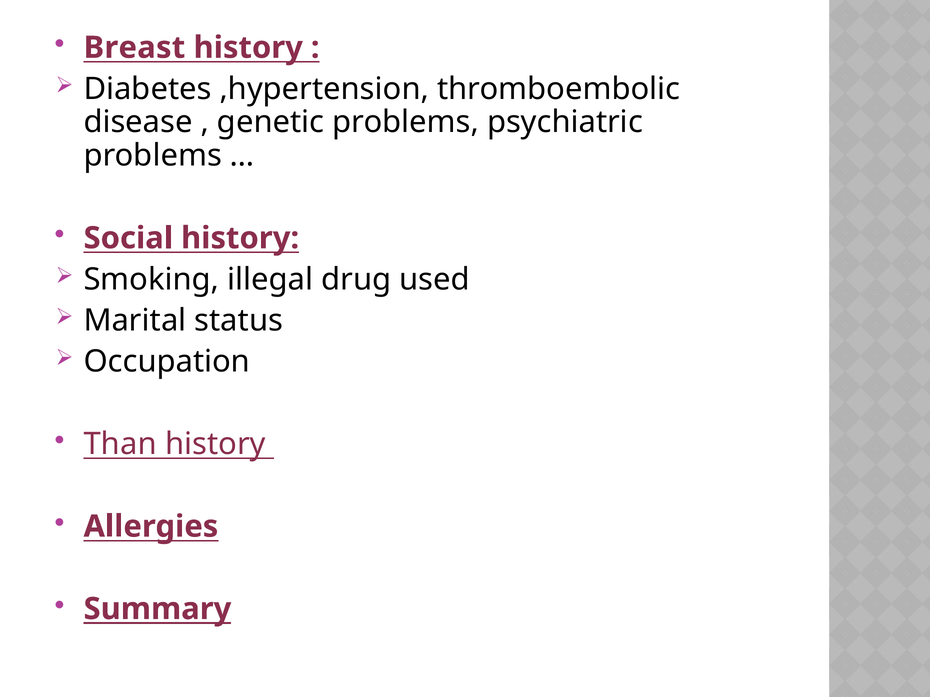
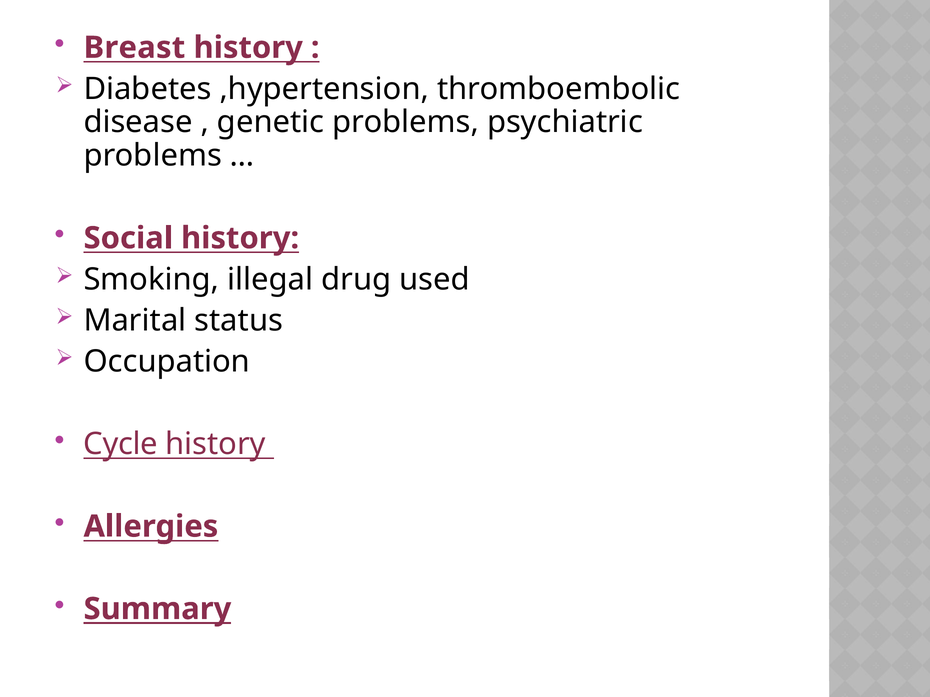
Than: Than -> Cycle
